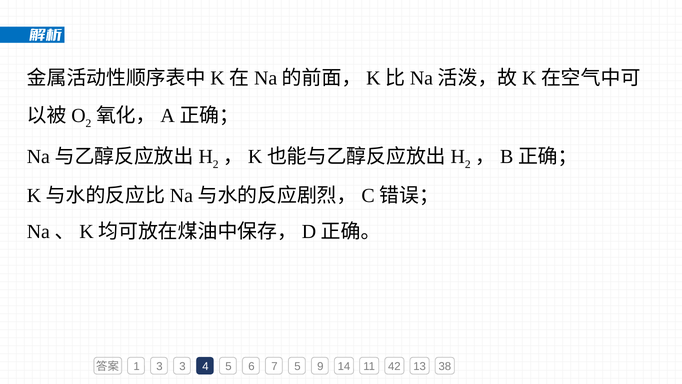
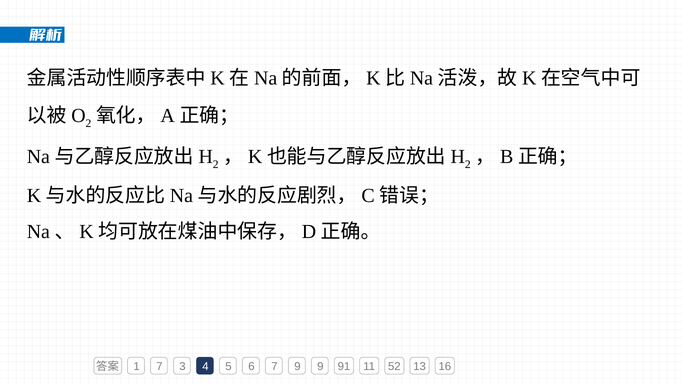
1 3: 3 -> 7
7 5: 5 -> 9
14: 14 -> 91
42: 42 -> 52
38: 38 -> 16
